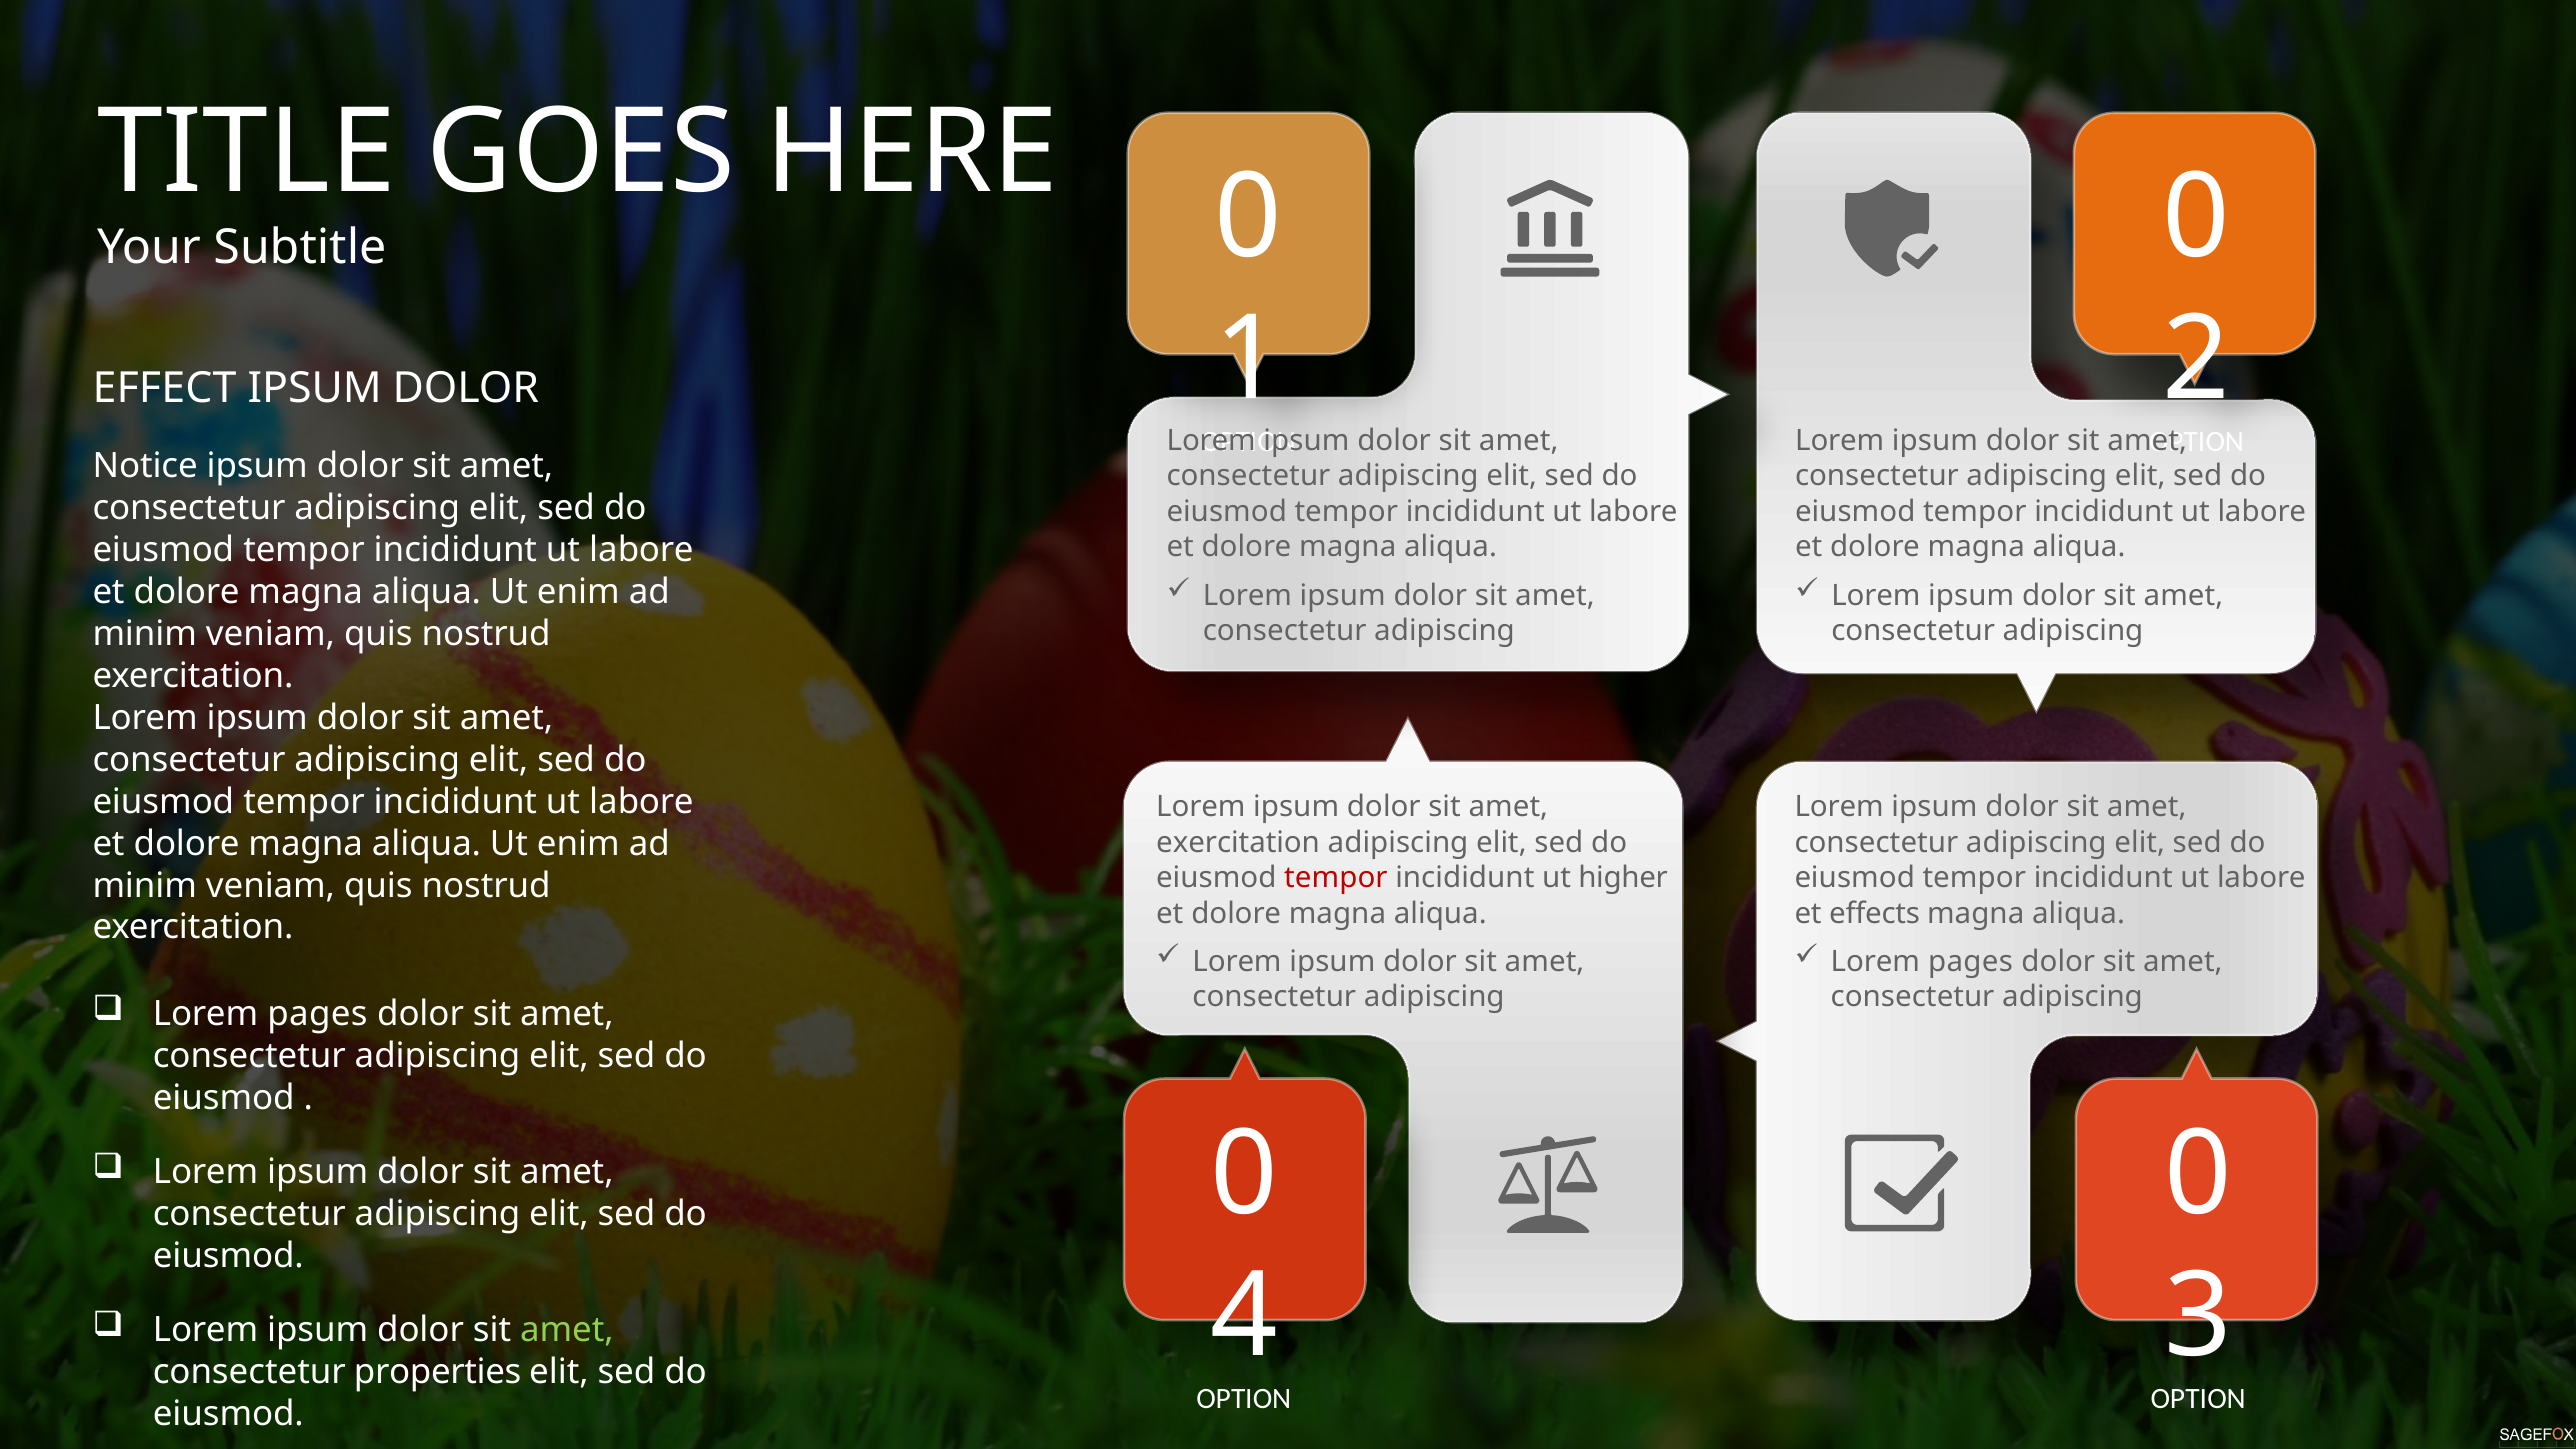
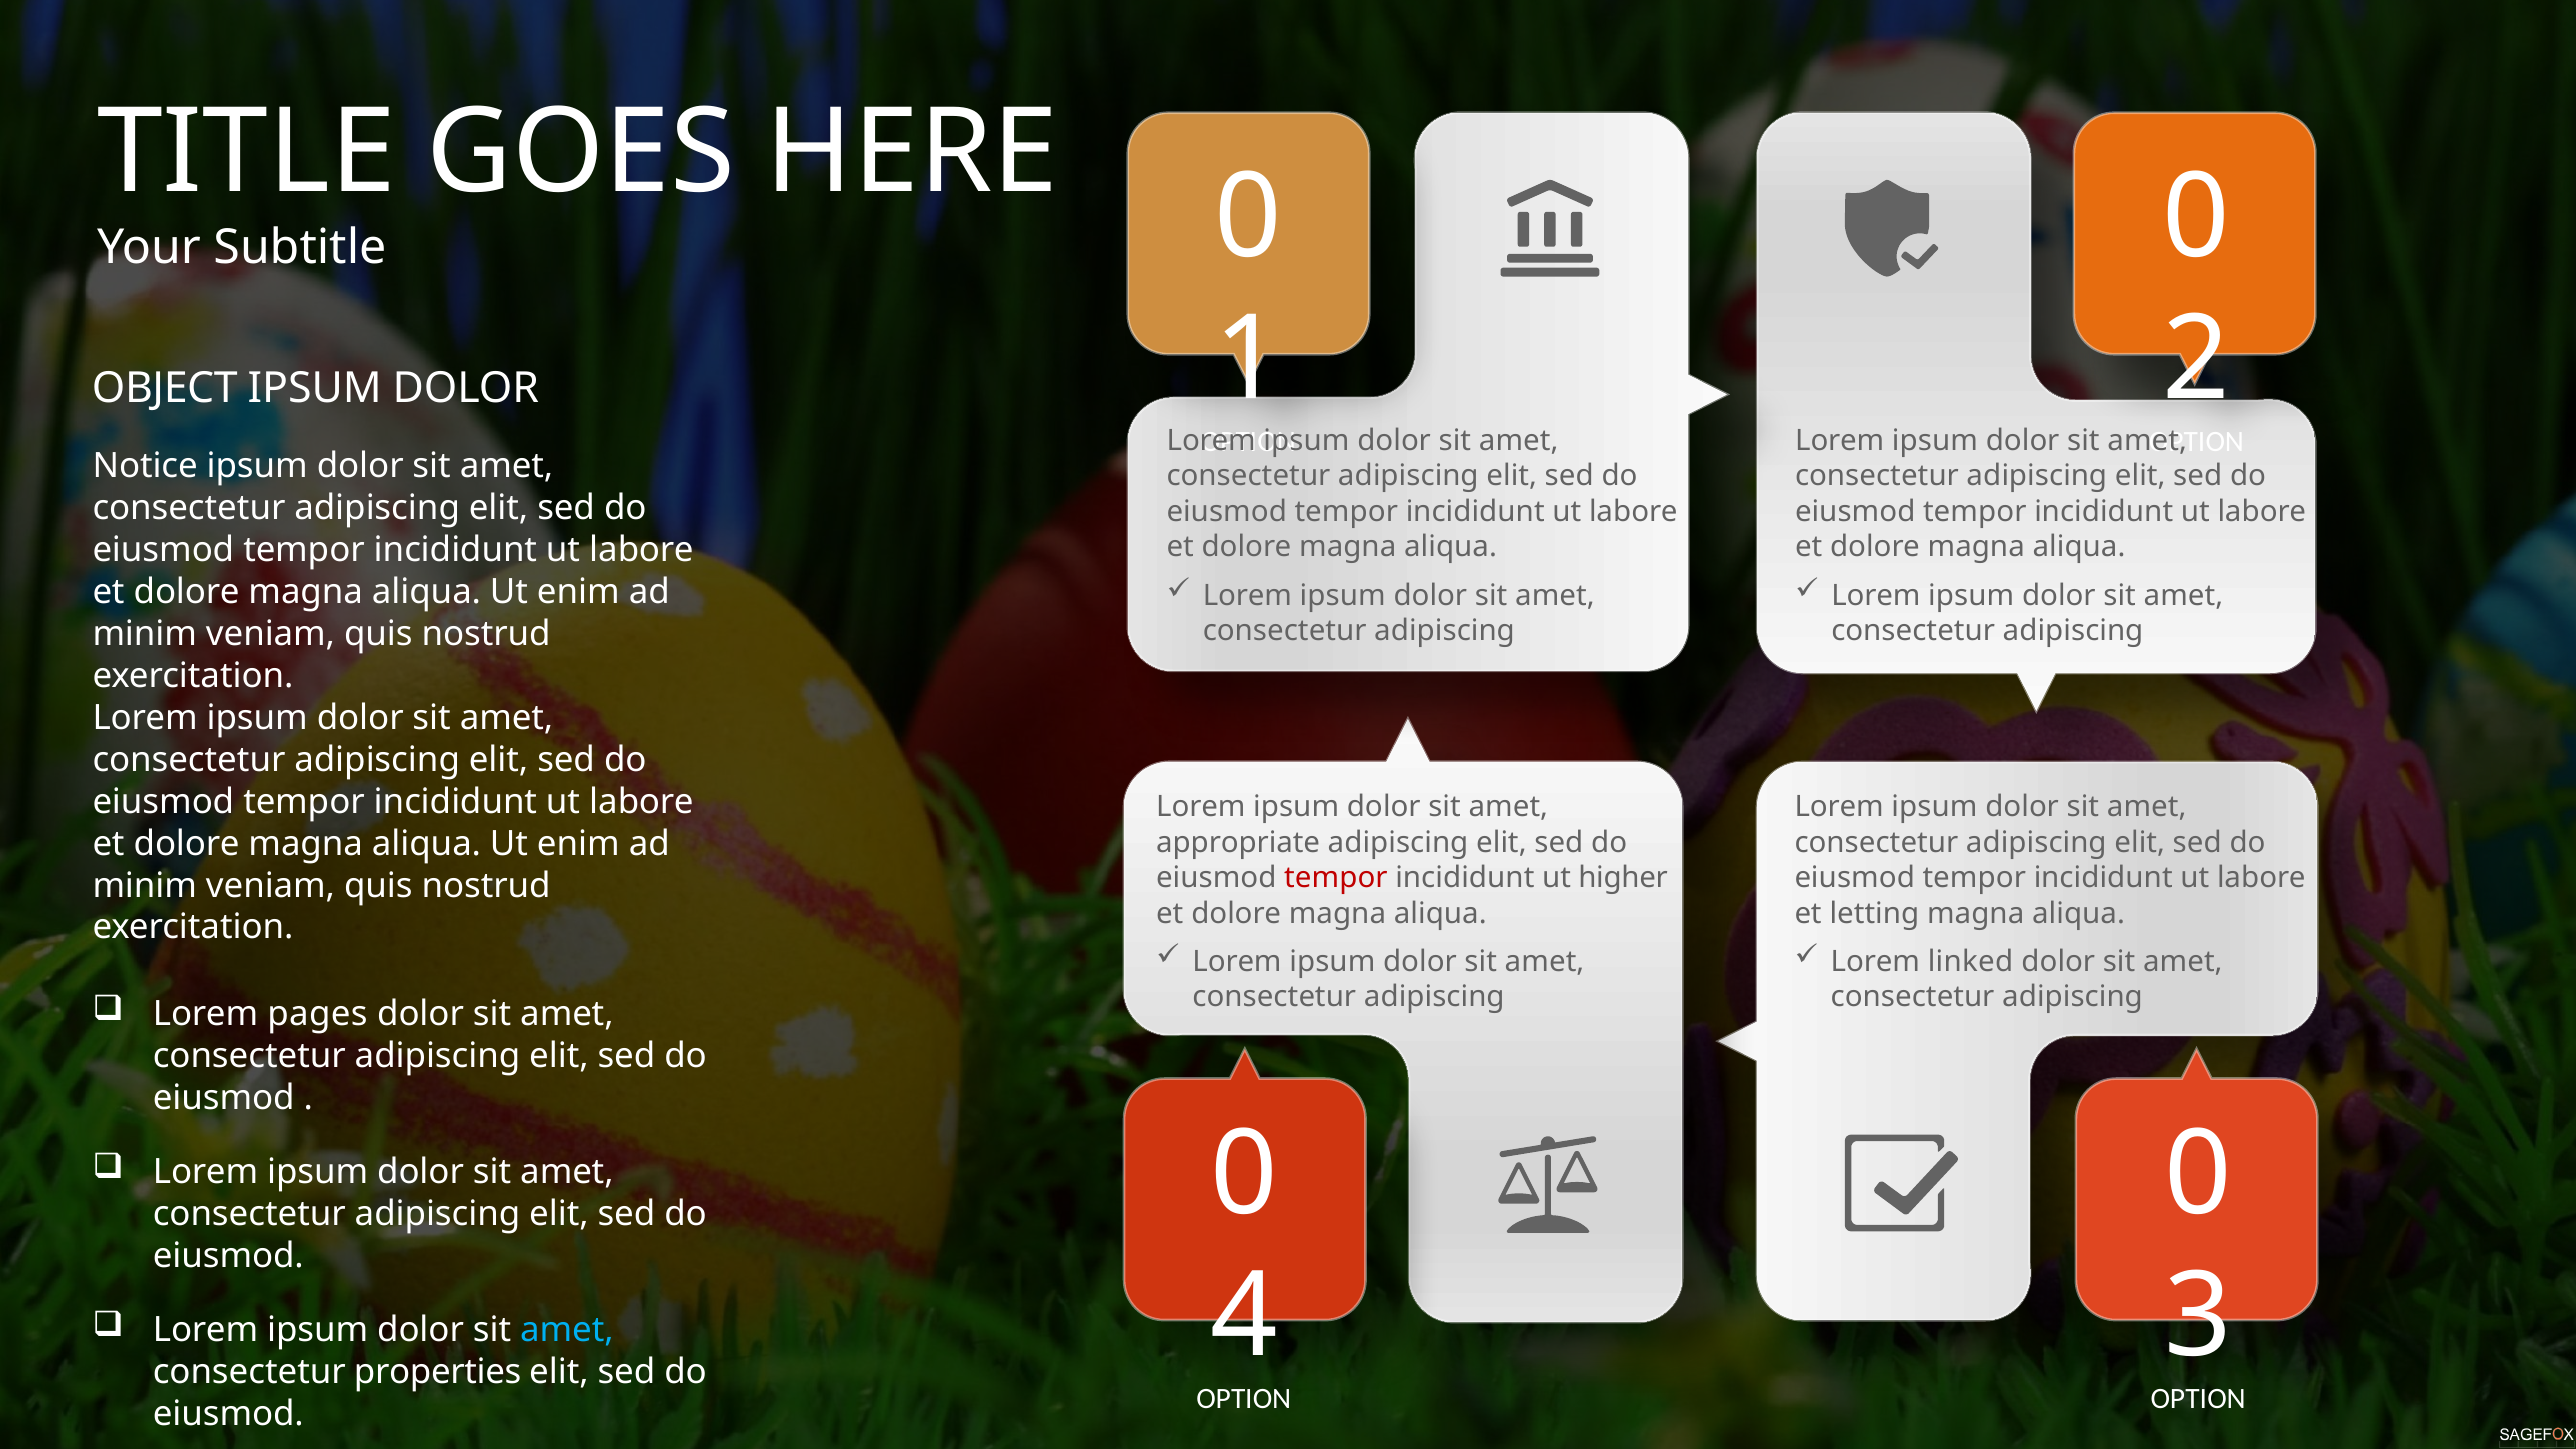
EFFECT: EFFECT -> OBJECT
exercitation at (1238, 842): exercitation -> appropriate
effects: effects -> letting
pages at (1971, 962): pages -> linked
amet at (567, 1330) colour: light green -> light blue
